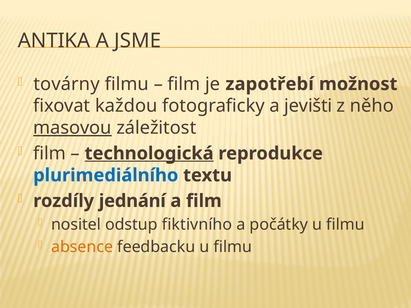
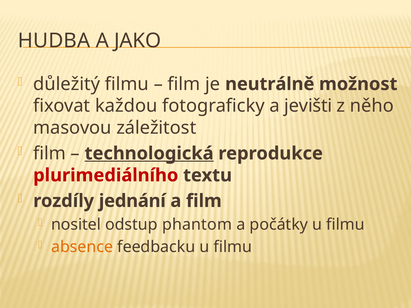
ANTIKA: ANTIKA -> HUDBA
JSME: JSME -> JAKO
továrny: továrny -> důležitý
zapotřebí: zapotřebí -> neutrálně
masovou underline: present -> none
plurimediálního colour: blue -> red
fiktivního: fiktivního -> phantom
